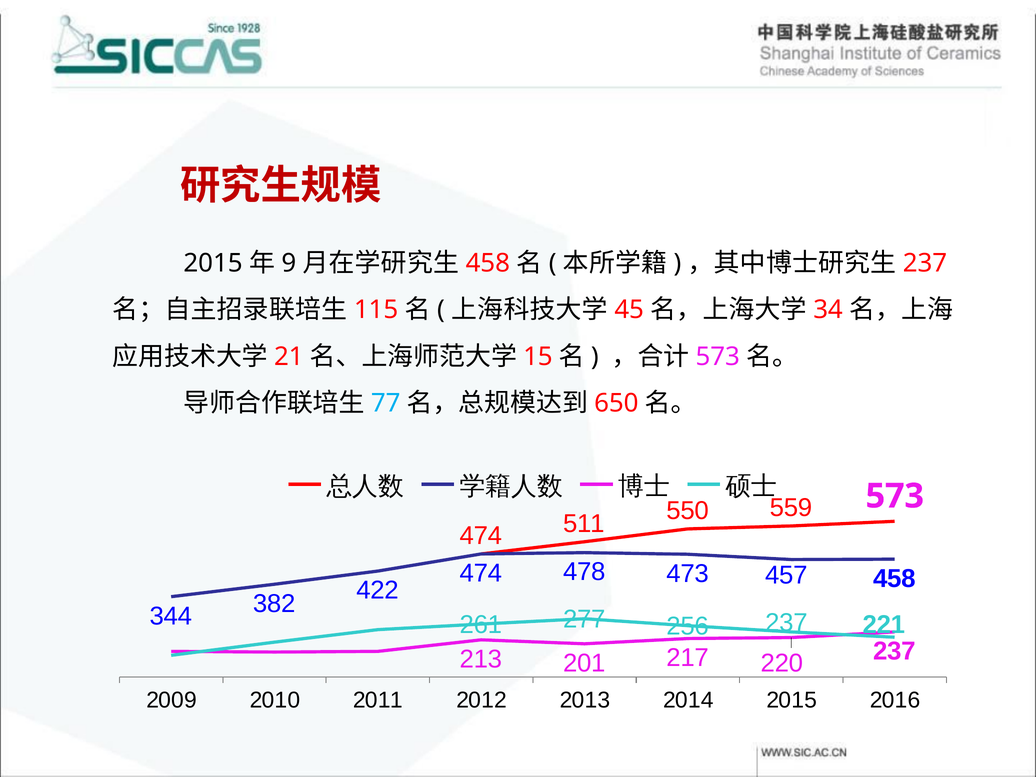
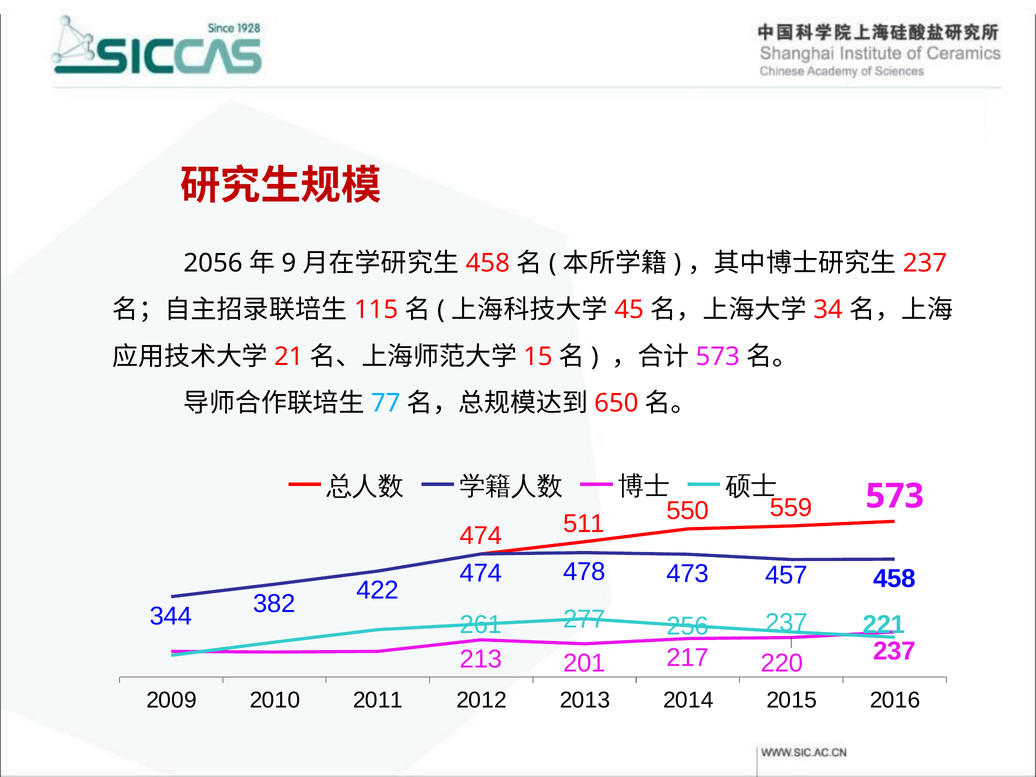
2015 at (213, 263): 2015 -> 2056
